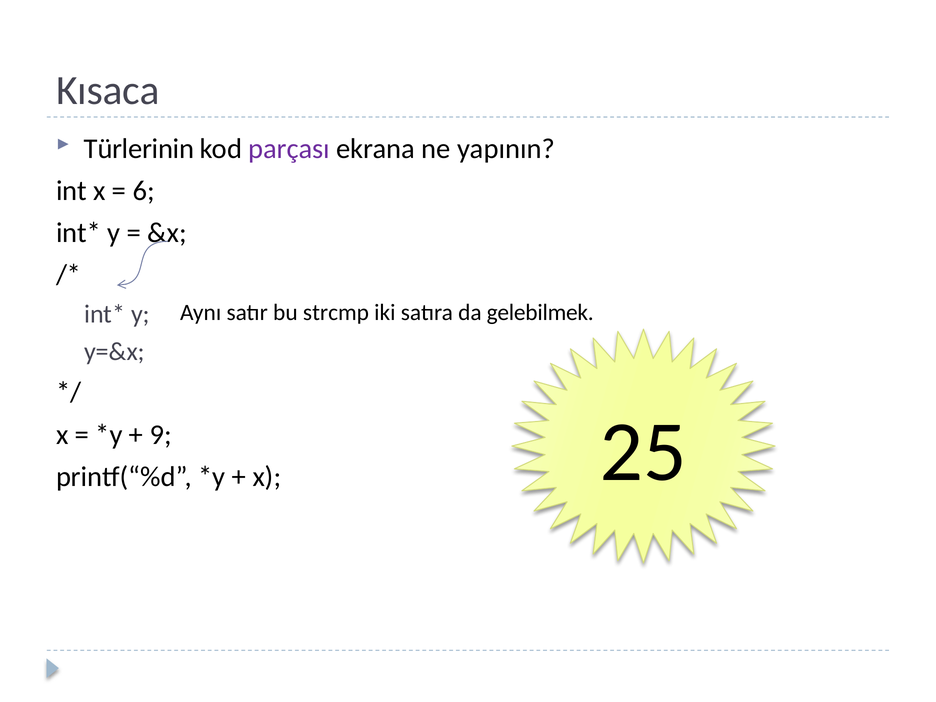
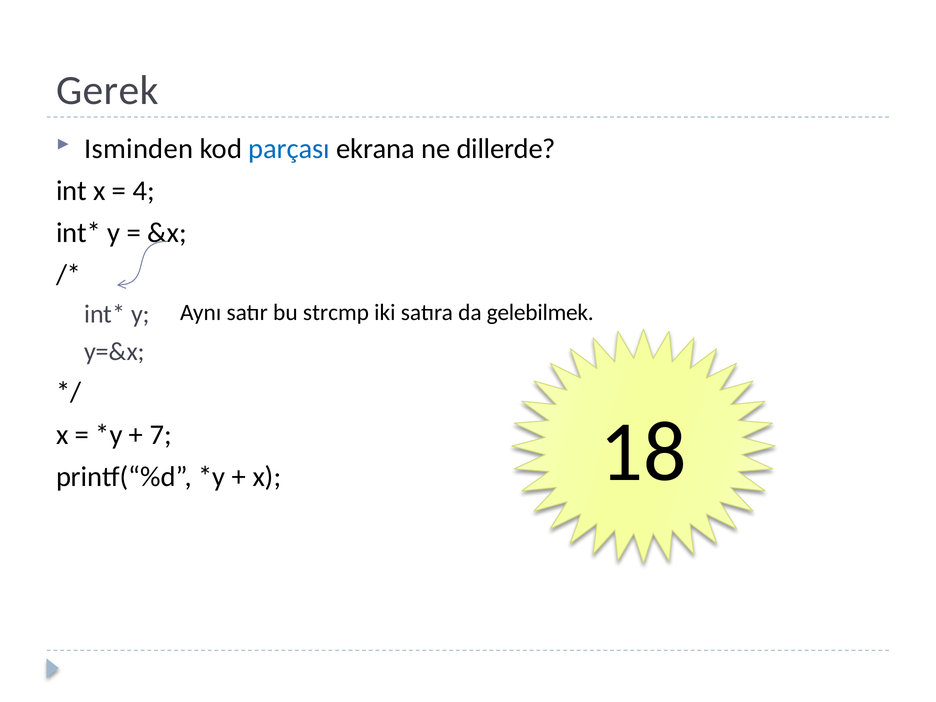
Kısaca: Kısaca -> Gerek
Türlerinin: Türlerinin -> Isminden
parçası colour: purple -> blue
yapının: yapının -> dillerde
6: 6 -> 4
9: 9 -> 7
25: 25 -> 18
